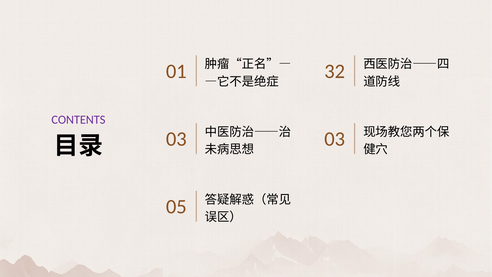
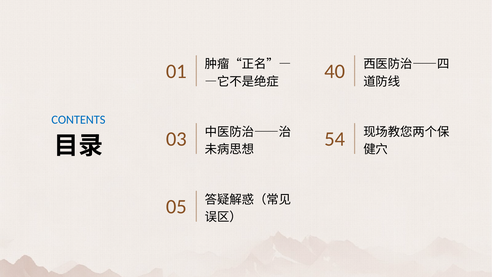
32: 32 -> 40
CONTENTS colour: purple -> blue
03 at (335, 139): 03 -> 54
